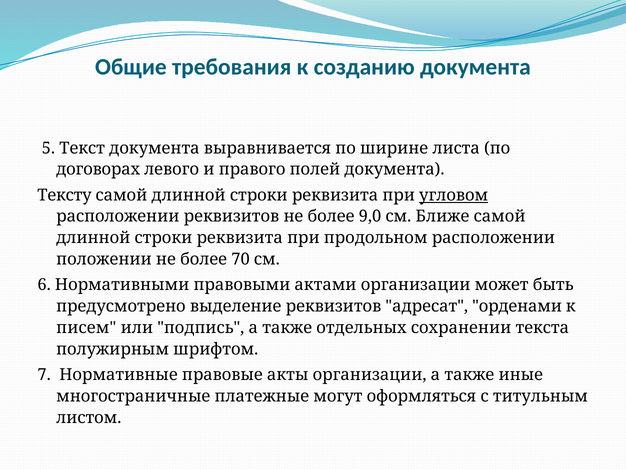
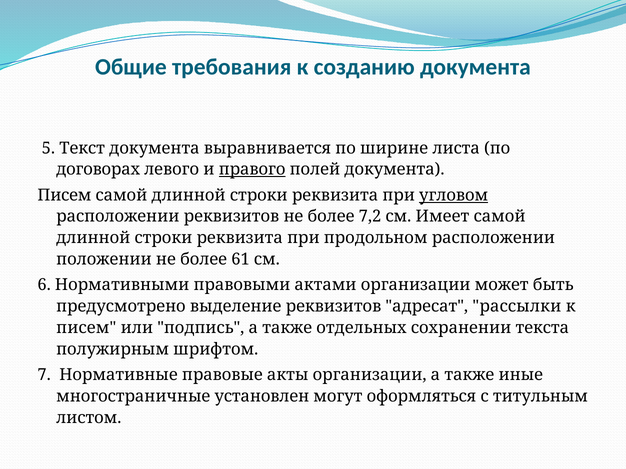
правого underline: none -> present
Тексту at (64, 195): Тексту -> Писем
9,0: 9,0 -> 7,2
Ближе: Ближе -> Имеет
70: 70 -> 61
орденами: орденами -> рассылки
платежные: платежные -> установлен
